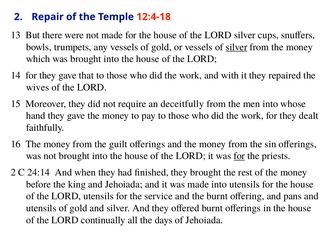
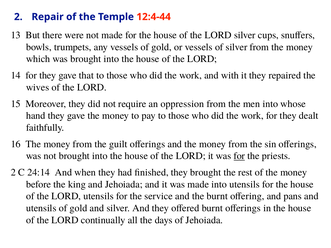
12:4-18: 12:4-18 -> 12:4-44
silver at (237, 47) underline: present -> none
deceitfully: deceitfully -> oppression
